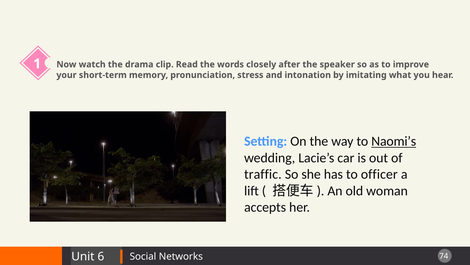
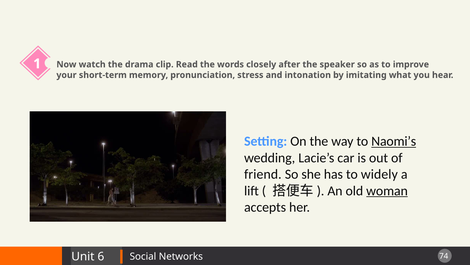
traffic: traffic -> friend
officer: officer -> widely
woman underline: none -> present
